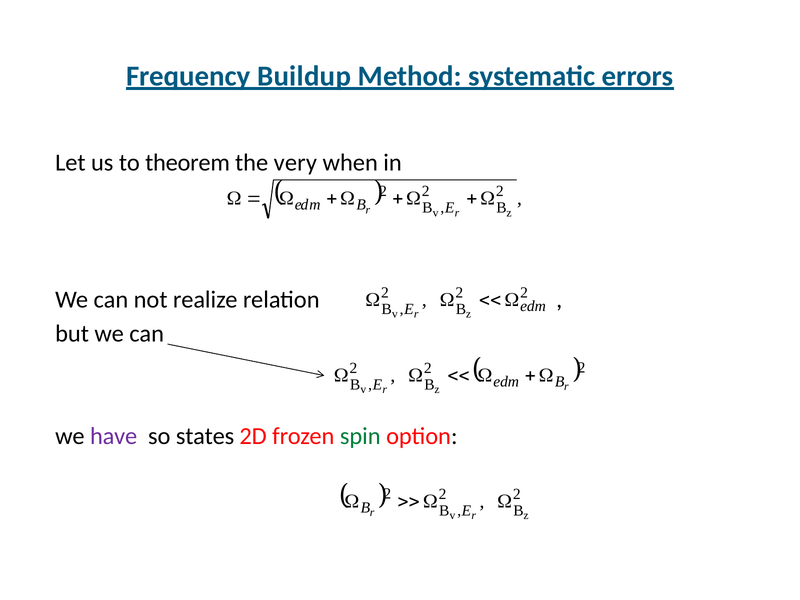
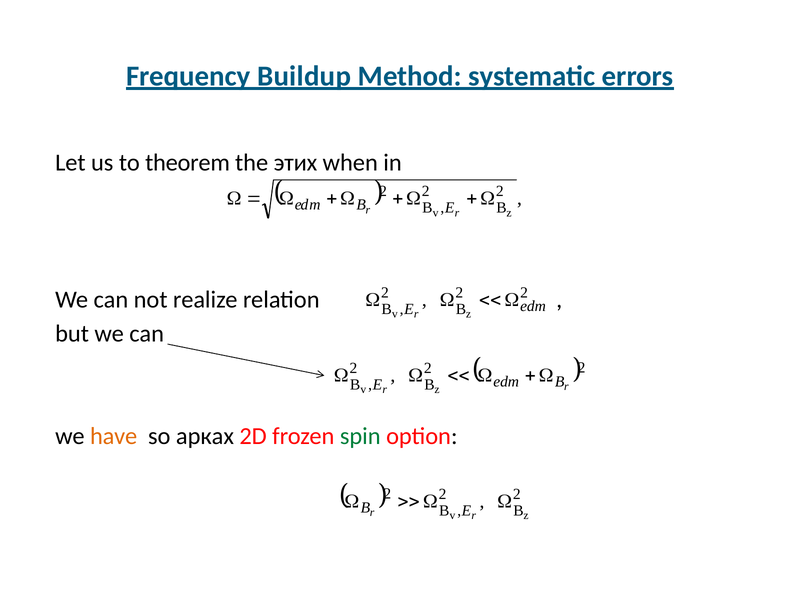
very: very -> этих
have colour: purple -> orange
states: states -> арках
